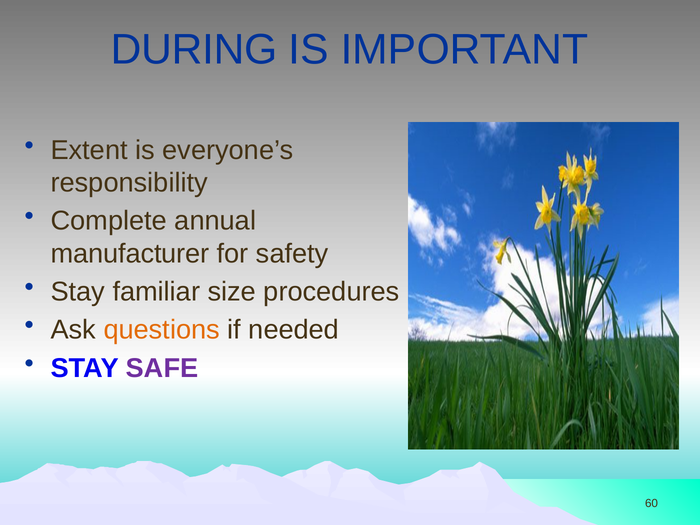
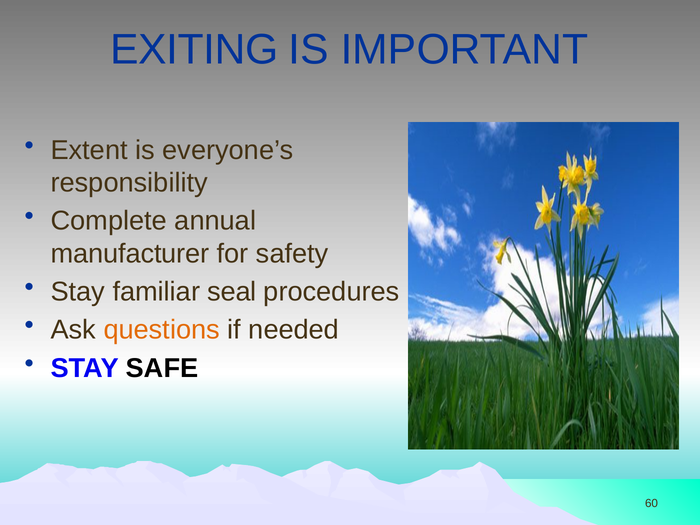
DURING: DURING -> EXITING
size: size -> seal
SAFE colour: purple -> black
